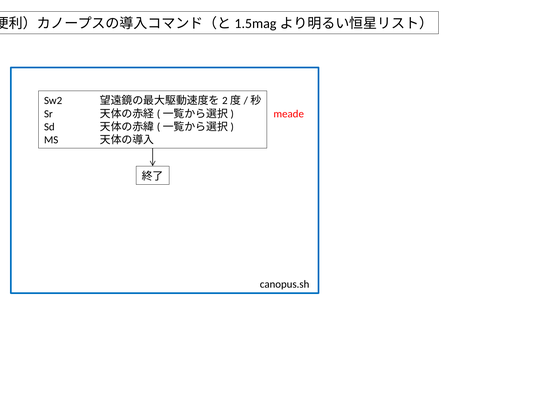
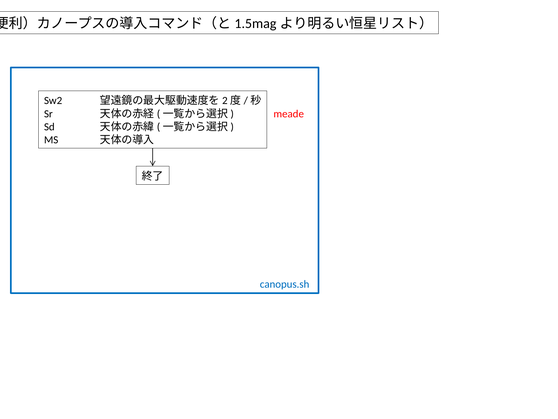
canopus.sh colour: black -> blue
